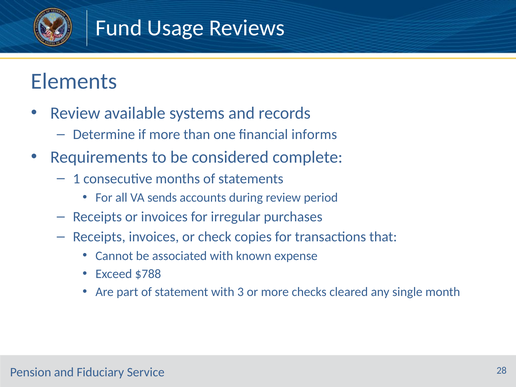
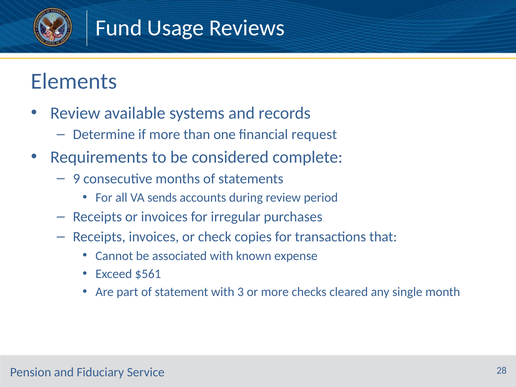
informs: informs -> request
1: 1 -> 9
$788: $788 -> $561
